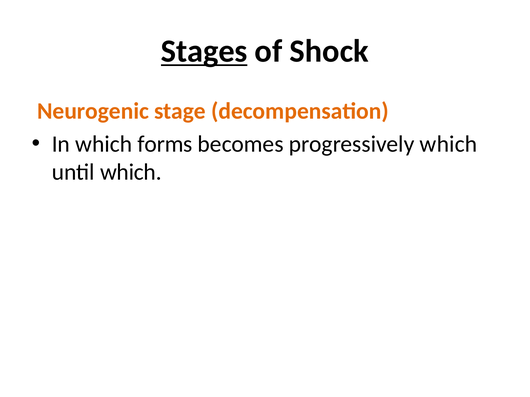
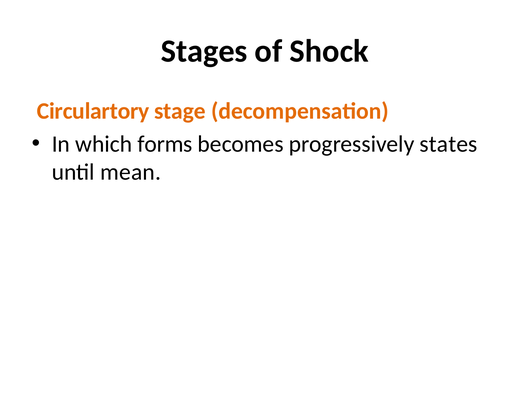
Stages underline: present -> none
Neurogenic: Neurogenic -> Circulartory
progressively which: which -> states
until which: which -> mean
